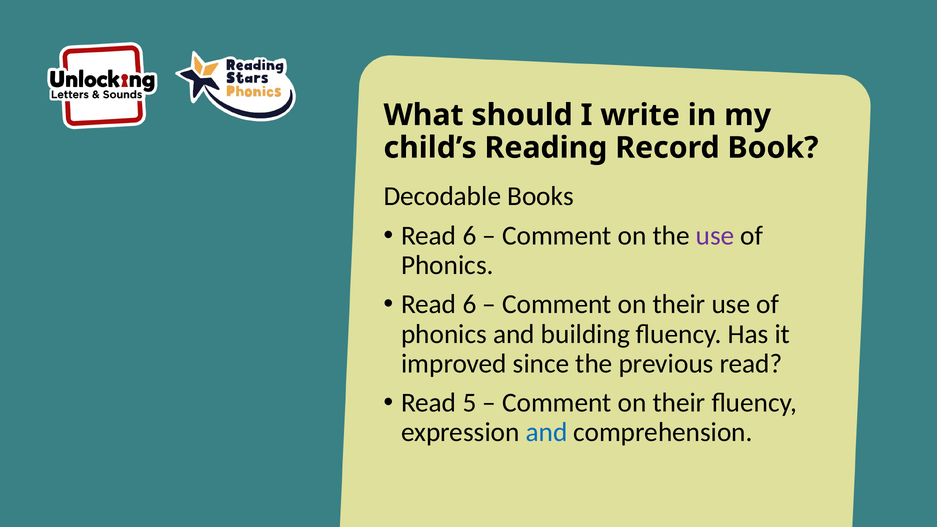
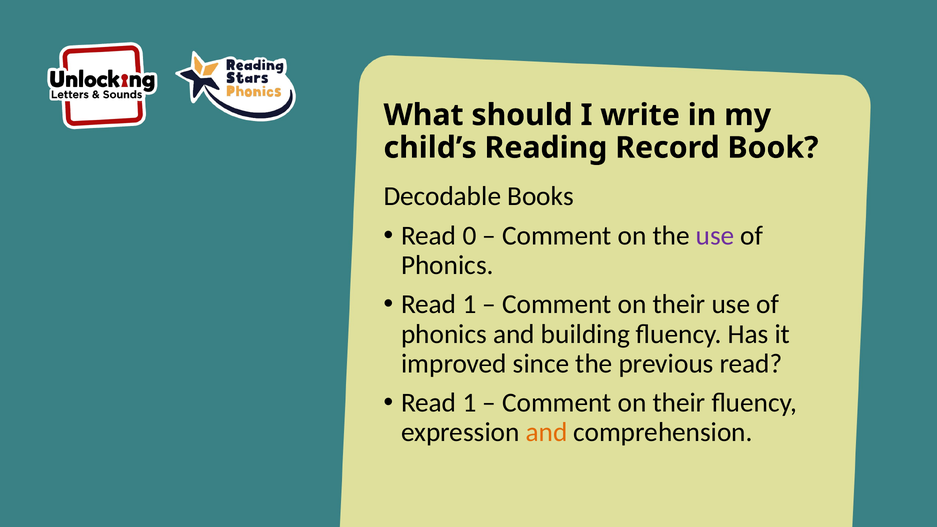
6 at (469, 236): 6 -> 0
6 at (469, 305): 6 -> 1
5 at (469, 403): 5 -> 1
and at (546, 432) colour: blue -> orange
